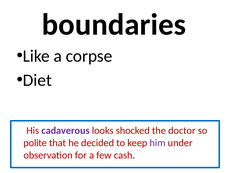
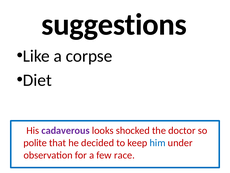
boundaries: boundaries -> suggestions
him colour: purple -> blue
cash: cash -> race
